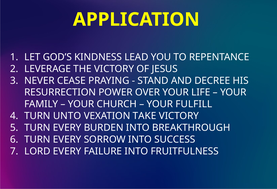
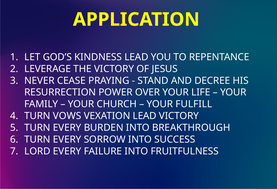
UNTO: UNTO -> VOWS
VEXATION TAKE: TAKE -> LEAD
